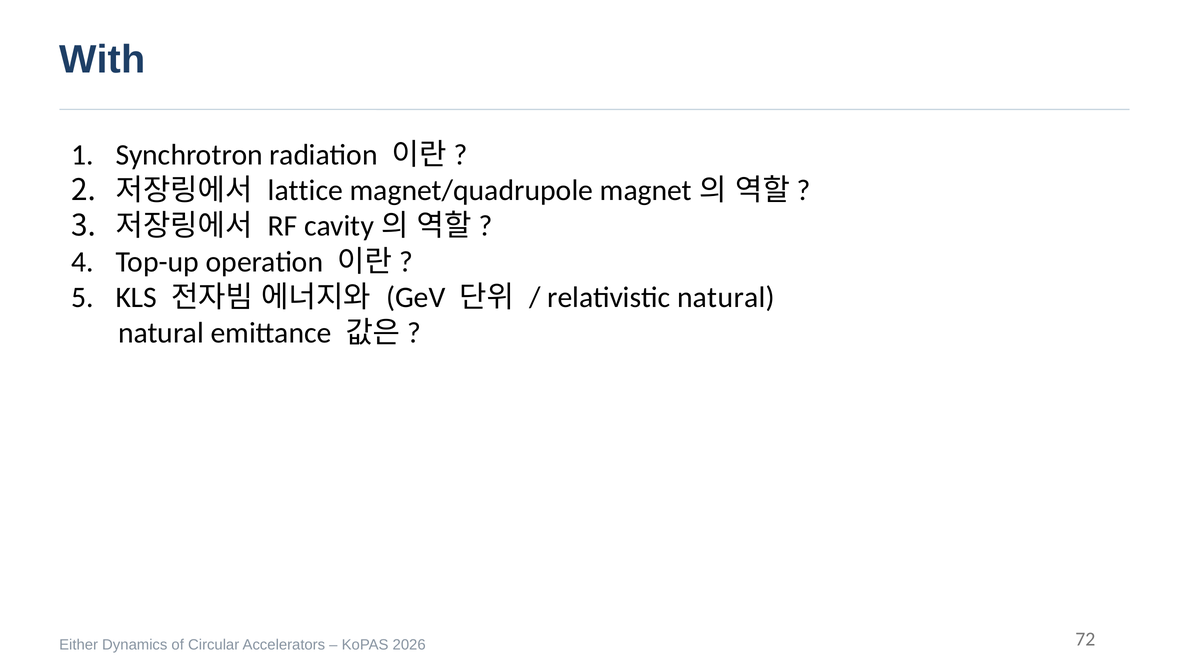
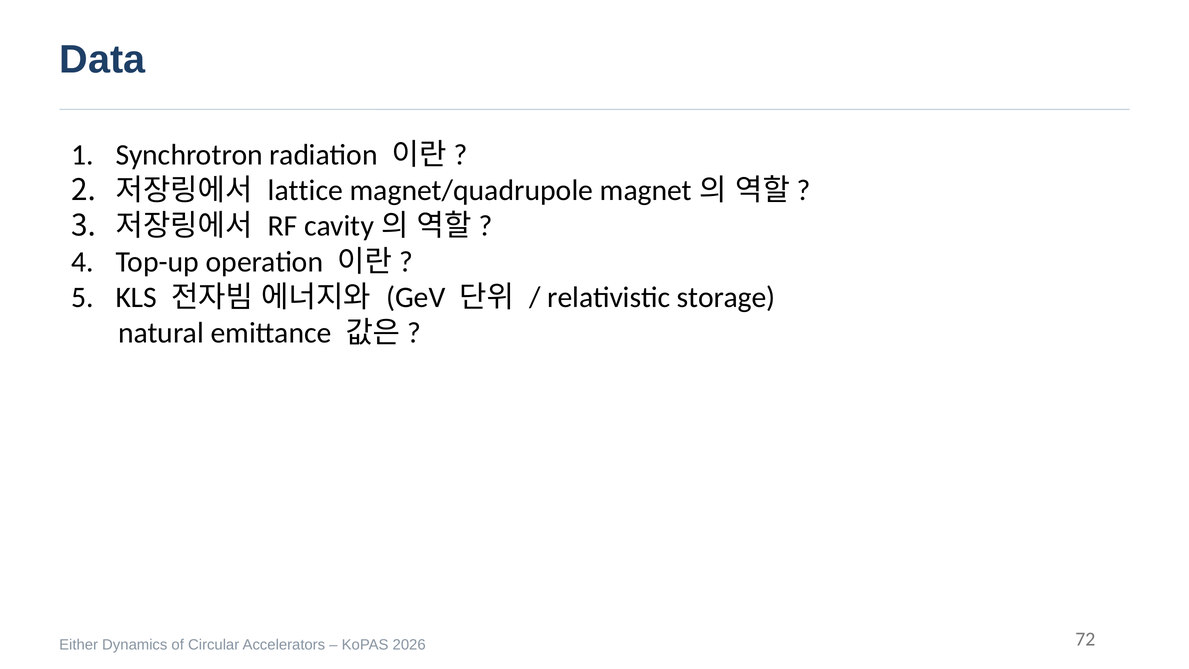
With: With -> Data
relativistic natural: natural -> storage
